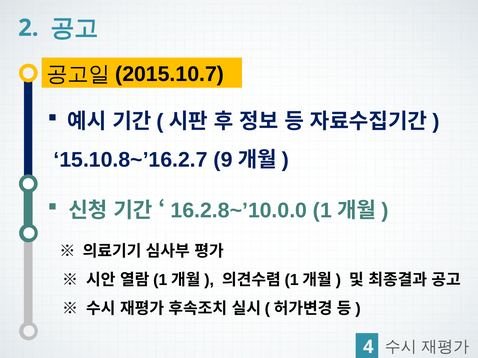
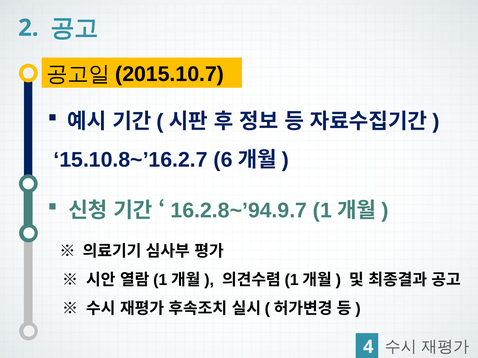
9: 9 -> 6
16.2.8~’10.0.0: 16.2.8~’10.0.0 -> 16.2.8~’94.9.7
